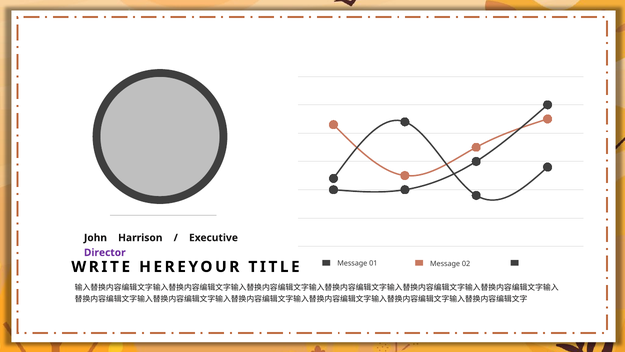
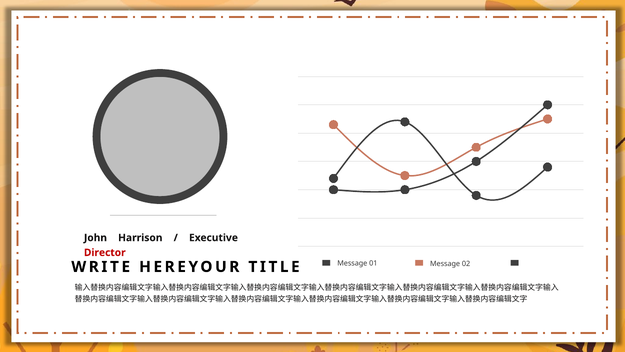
Director colour: purple -> red
